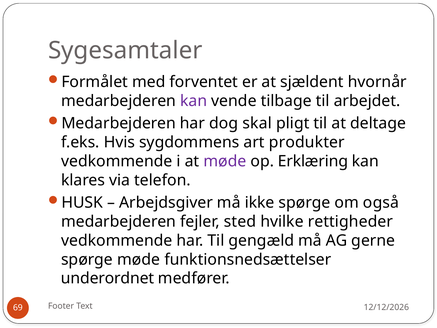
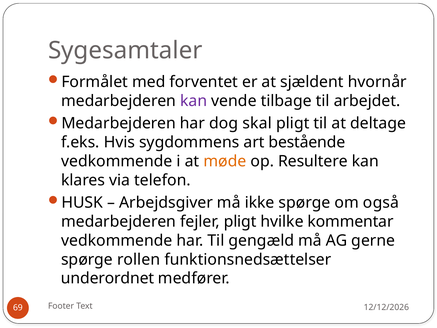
produkter: produkter -> bestående
møde at (225, 161) colour: purple -> orange
Erklæring: Erklæring -> Resultere
fejler sted: sted -> pligt
rettigheder: rettigheder -> kommentar
spørge møde: møde -> rollen
